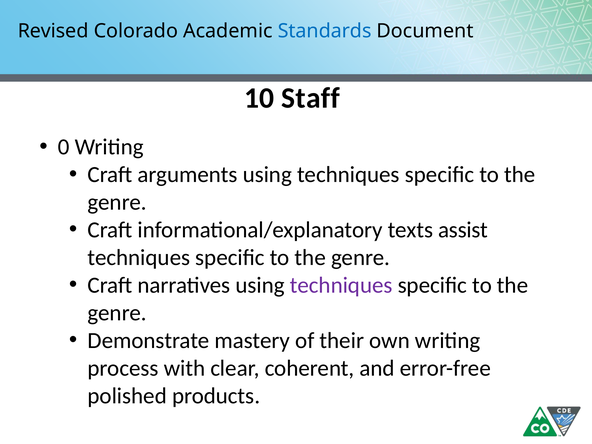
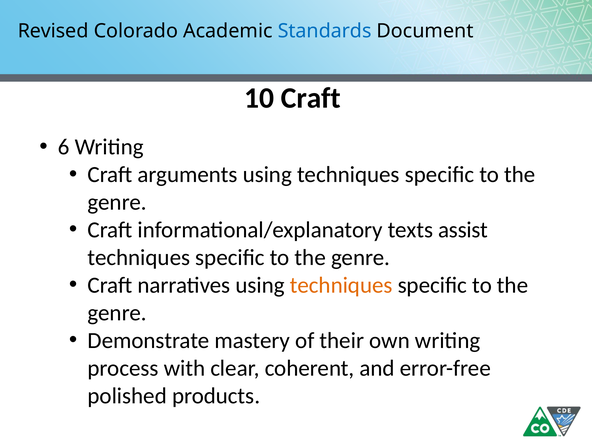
10 Staff: Staff -> Craft
0: 0 -> 6
techniques at (341, 285) colour: purple -> orange
